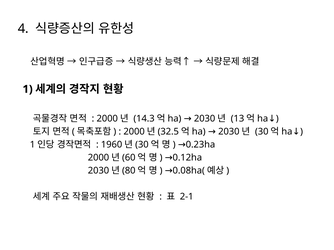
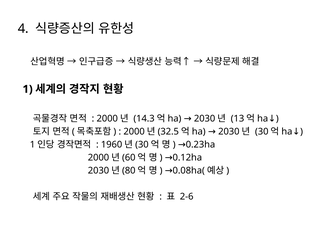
2-1: 2-1 -> 2-6
